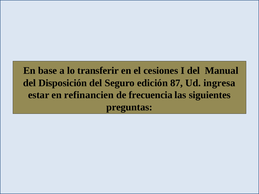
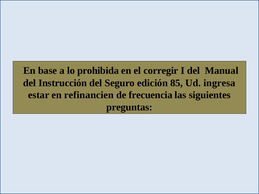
transferir: transferir -> prohibida
cesiones: cesiones -> corregir
Disposición: Disposición -> Instrucción
87: 87 -> 85
